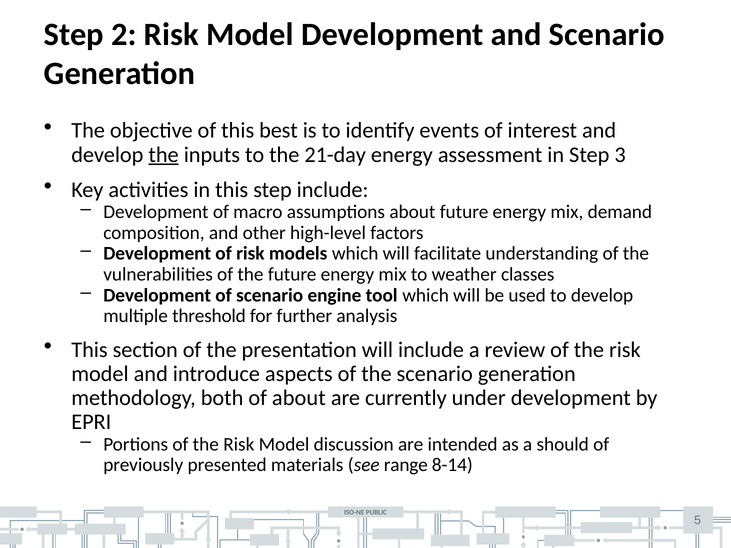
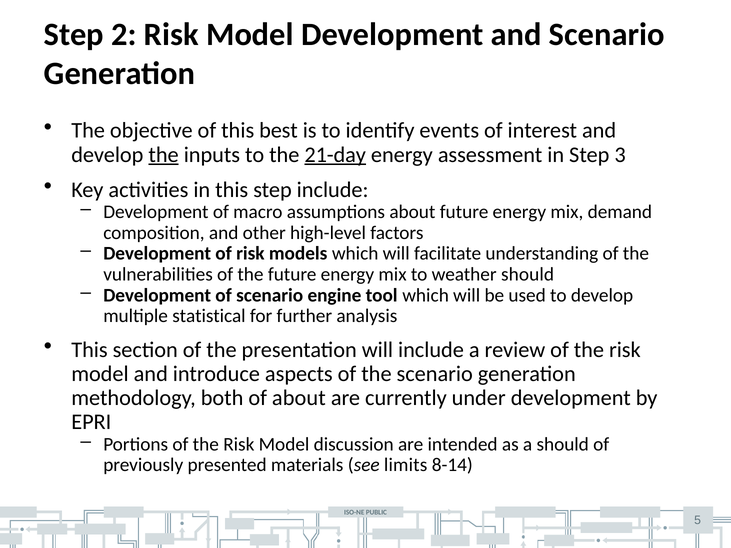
21-day underline: none -> present
weather classes: classes -> should
threshold: threshold -> statistical
range: range -> limits
